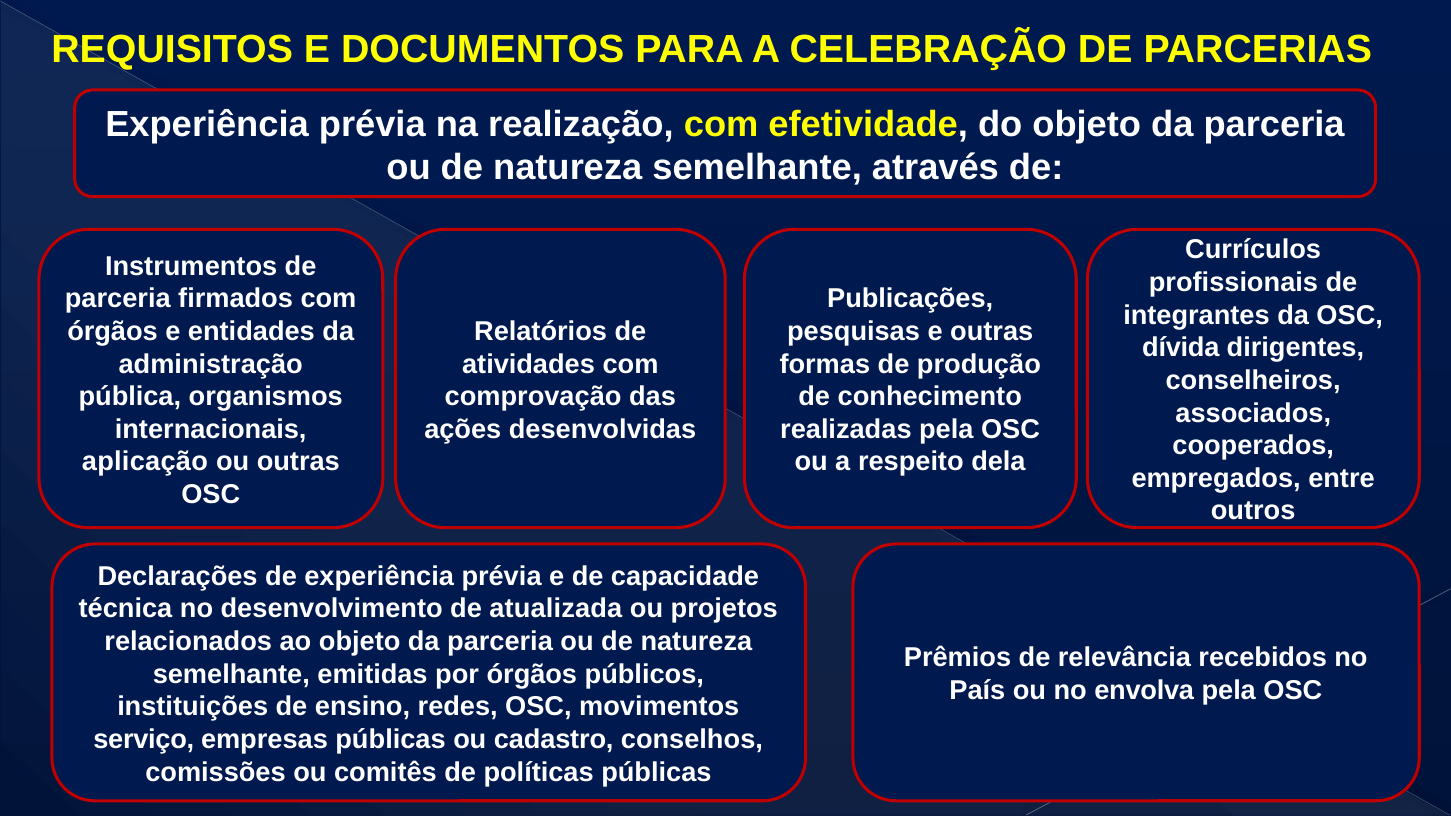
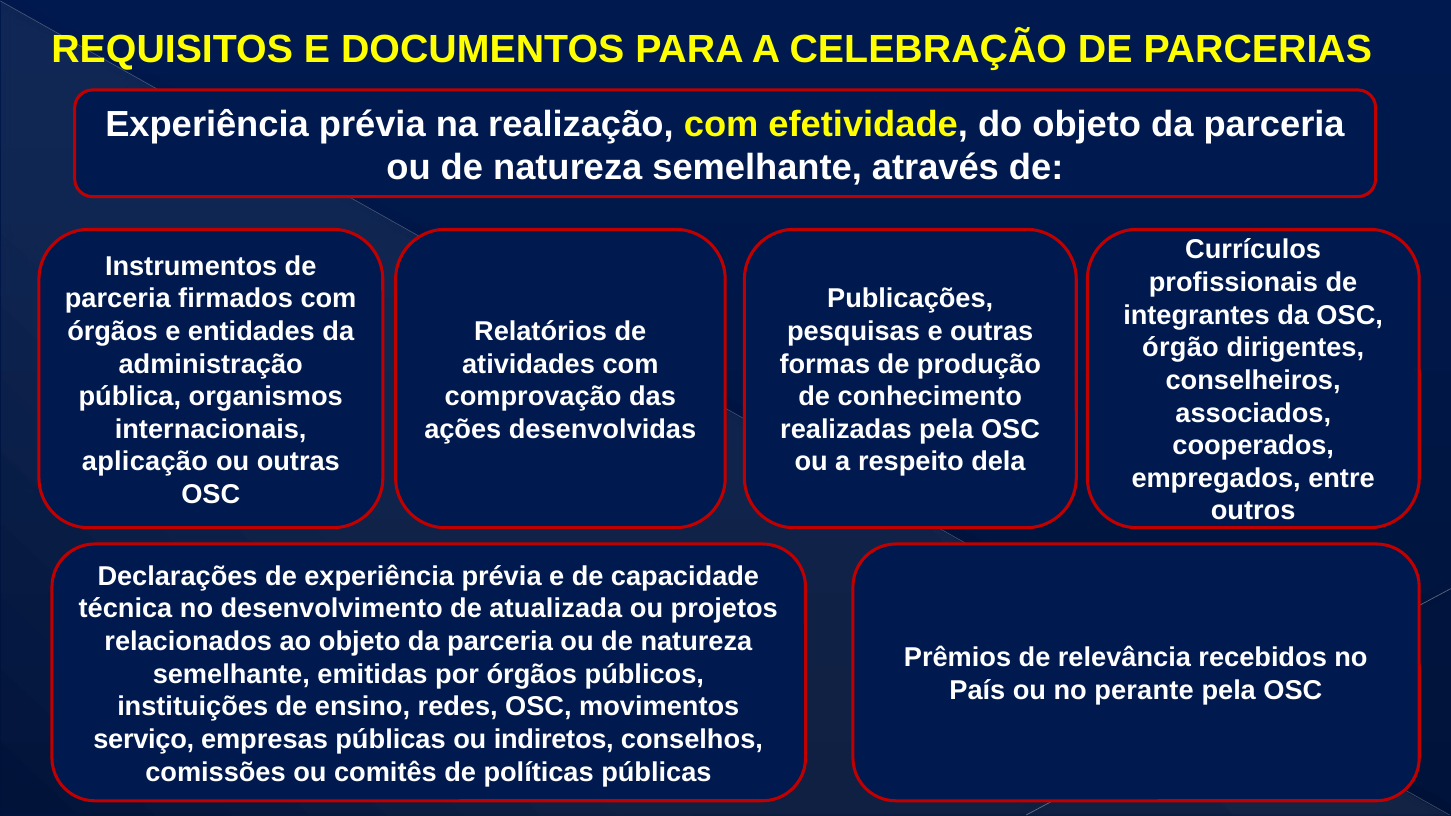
dívida: dívida -> órgão
envolva: envolva -> perante
cadastro: cadastro -> indiretos
